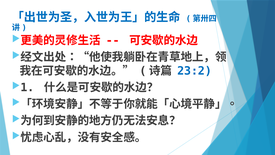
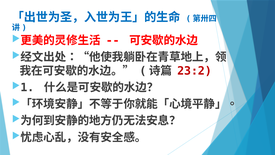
23:2 colour: blue -> red
